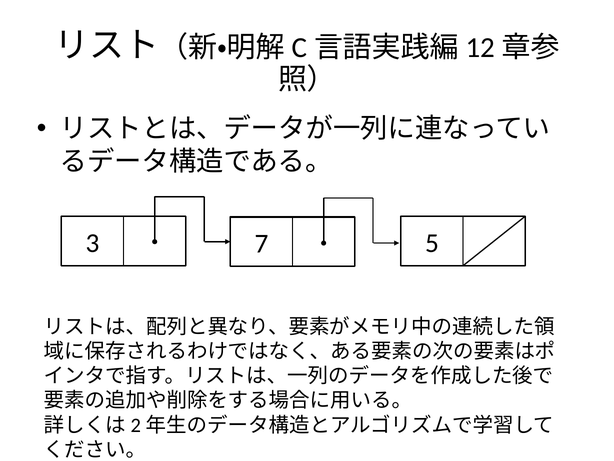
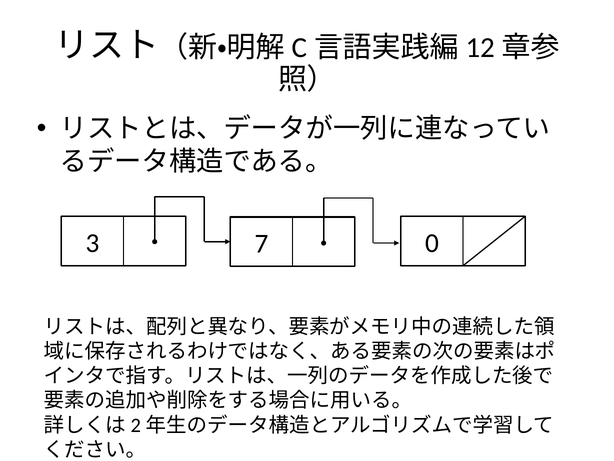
5: 5 -> 0
